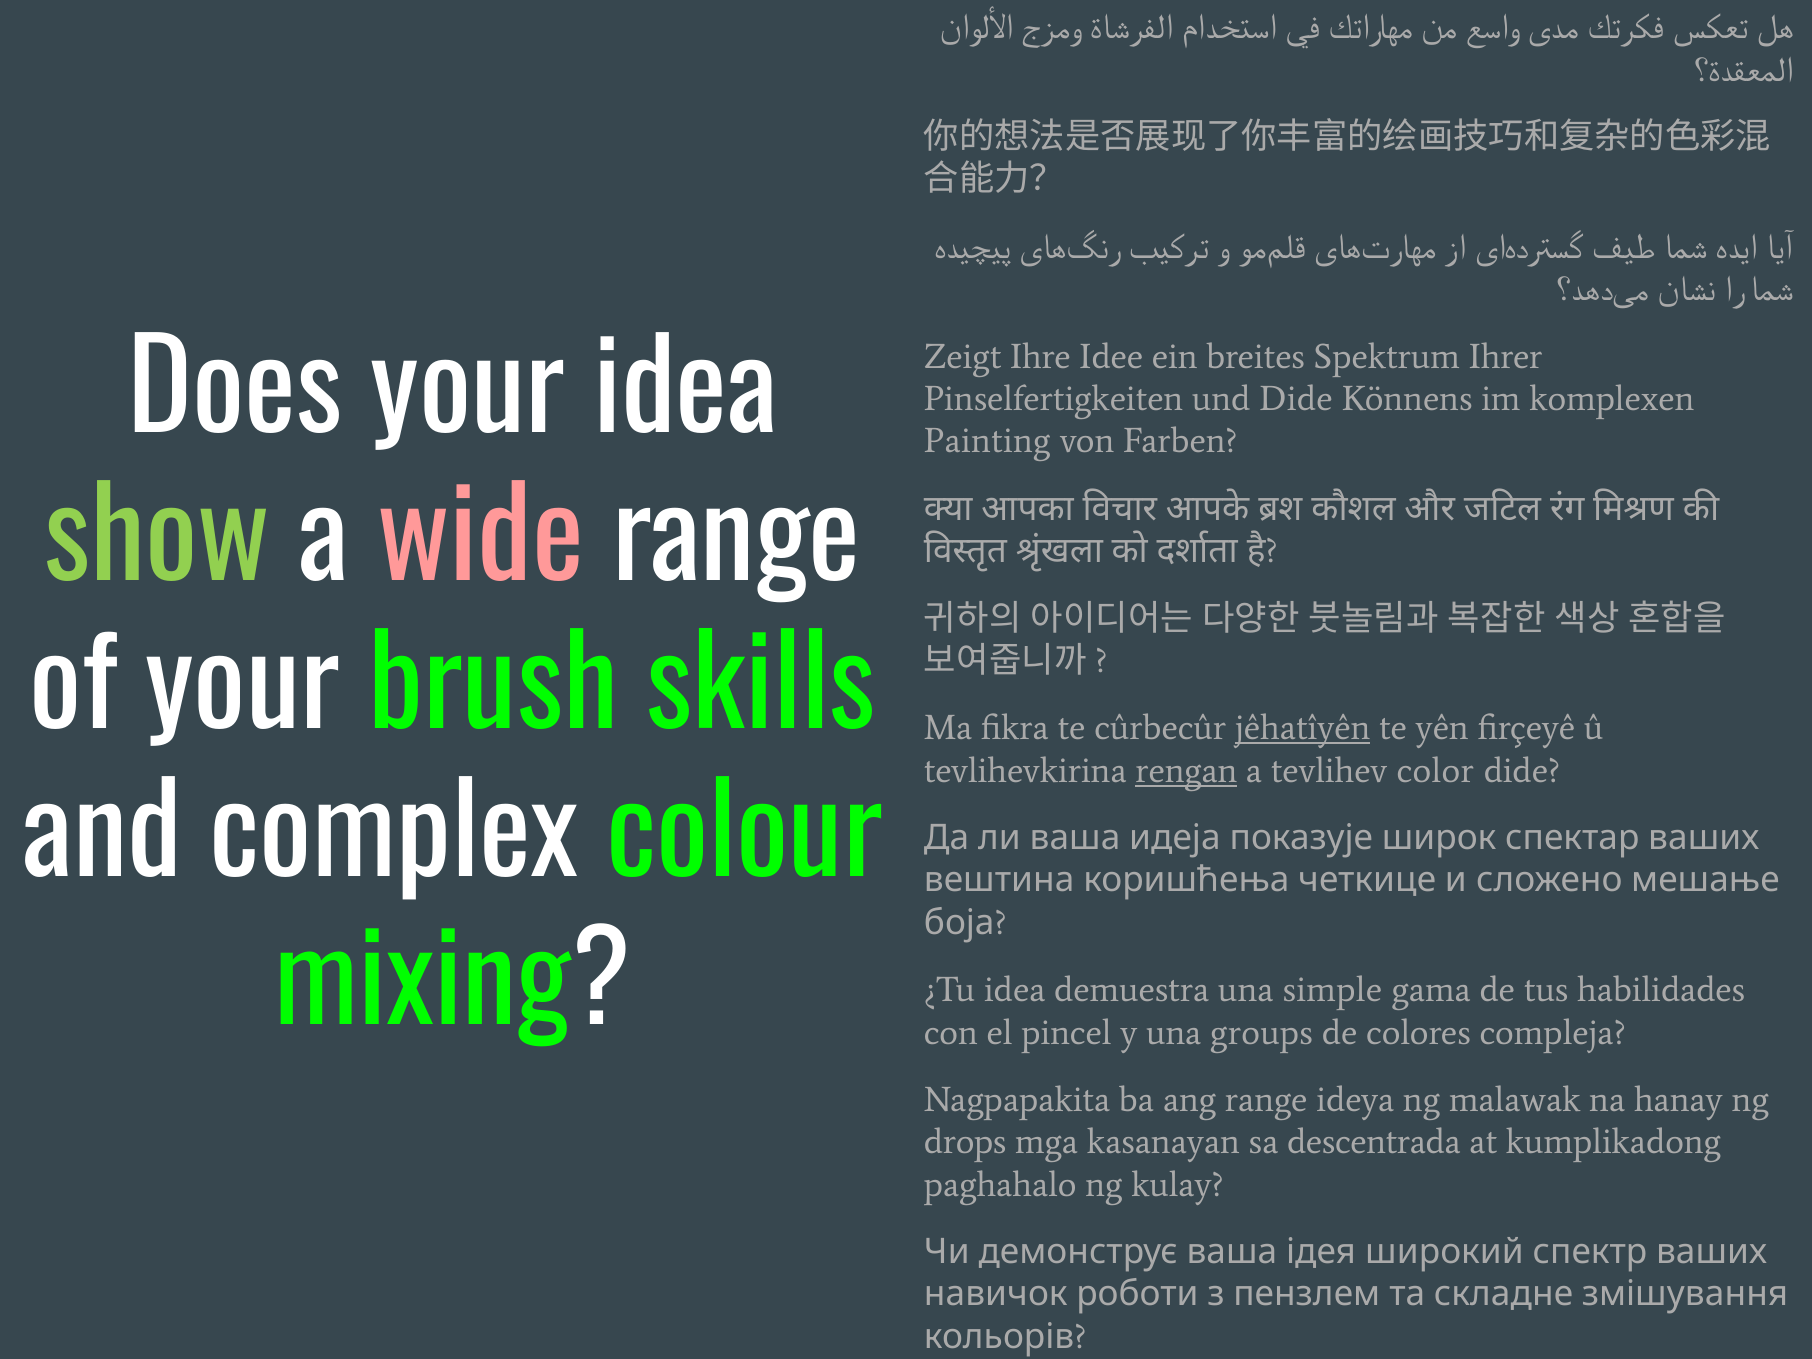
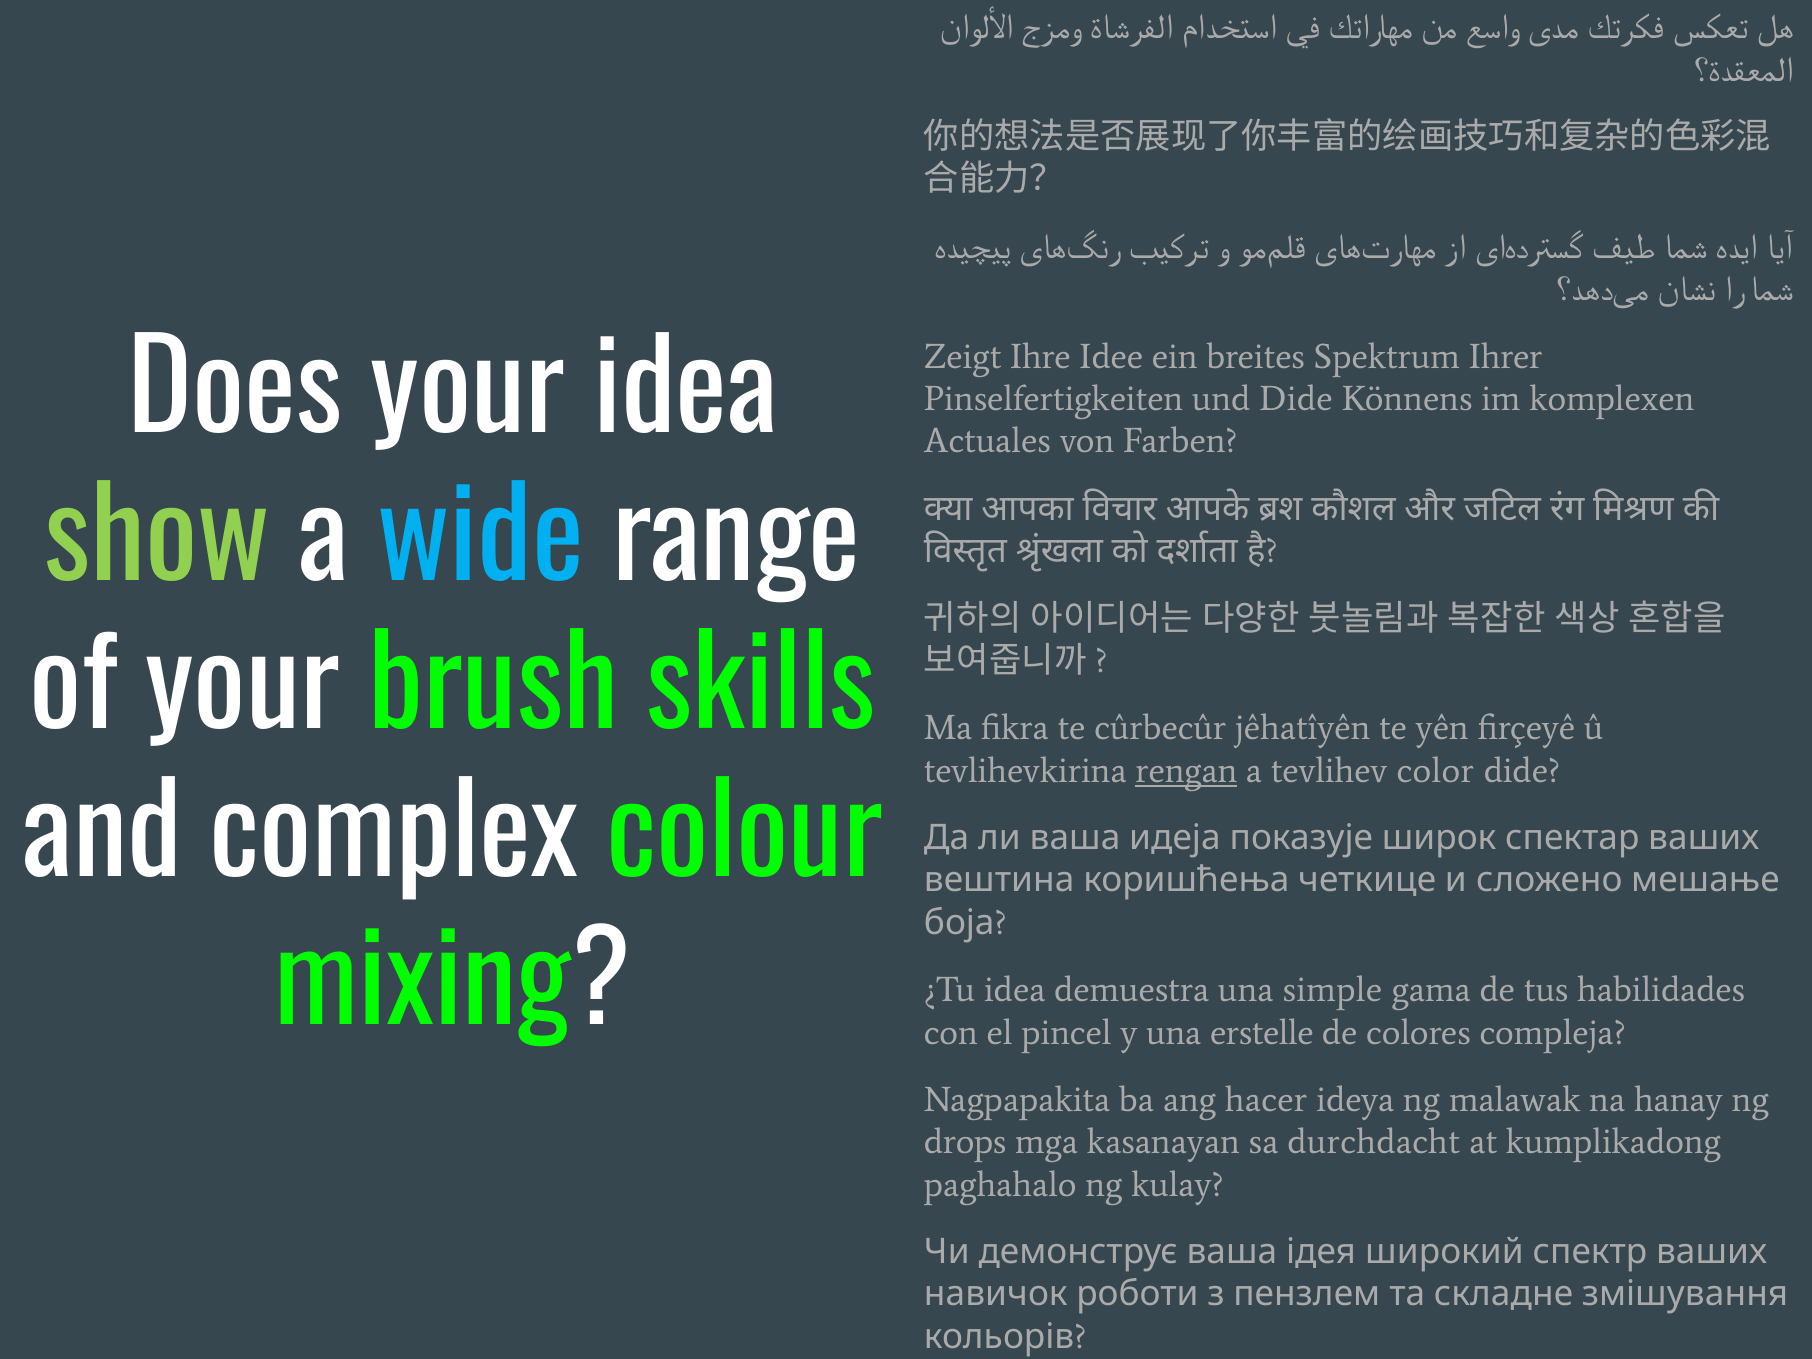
Painting: Painting -> Actuales
wide colour: pink -> light blue
jêhatîyên underline: present -> none
groups: groups -> erstelle
ang range: range -> hacer
descentrada: descentrada -> durchdacht
